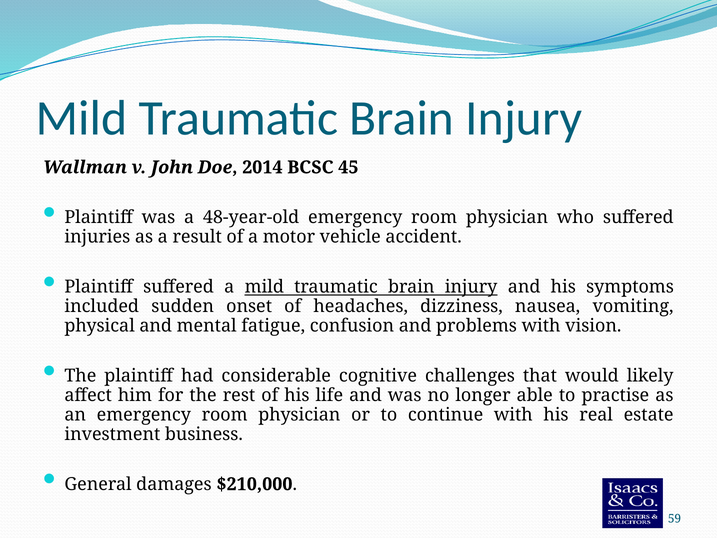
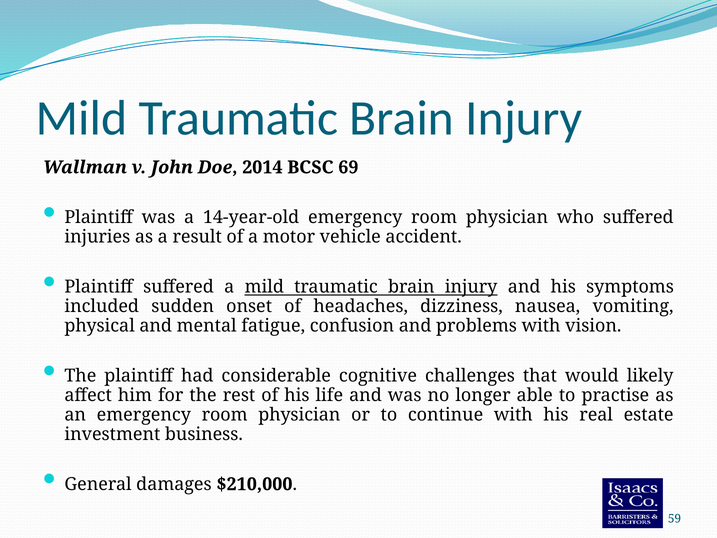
45: 45 -> 69
48-year-old: 48-year-old -> 14-year-old
